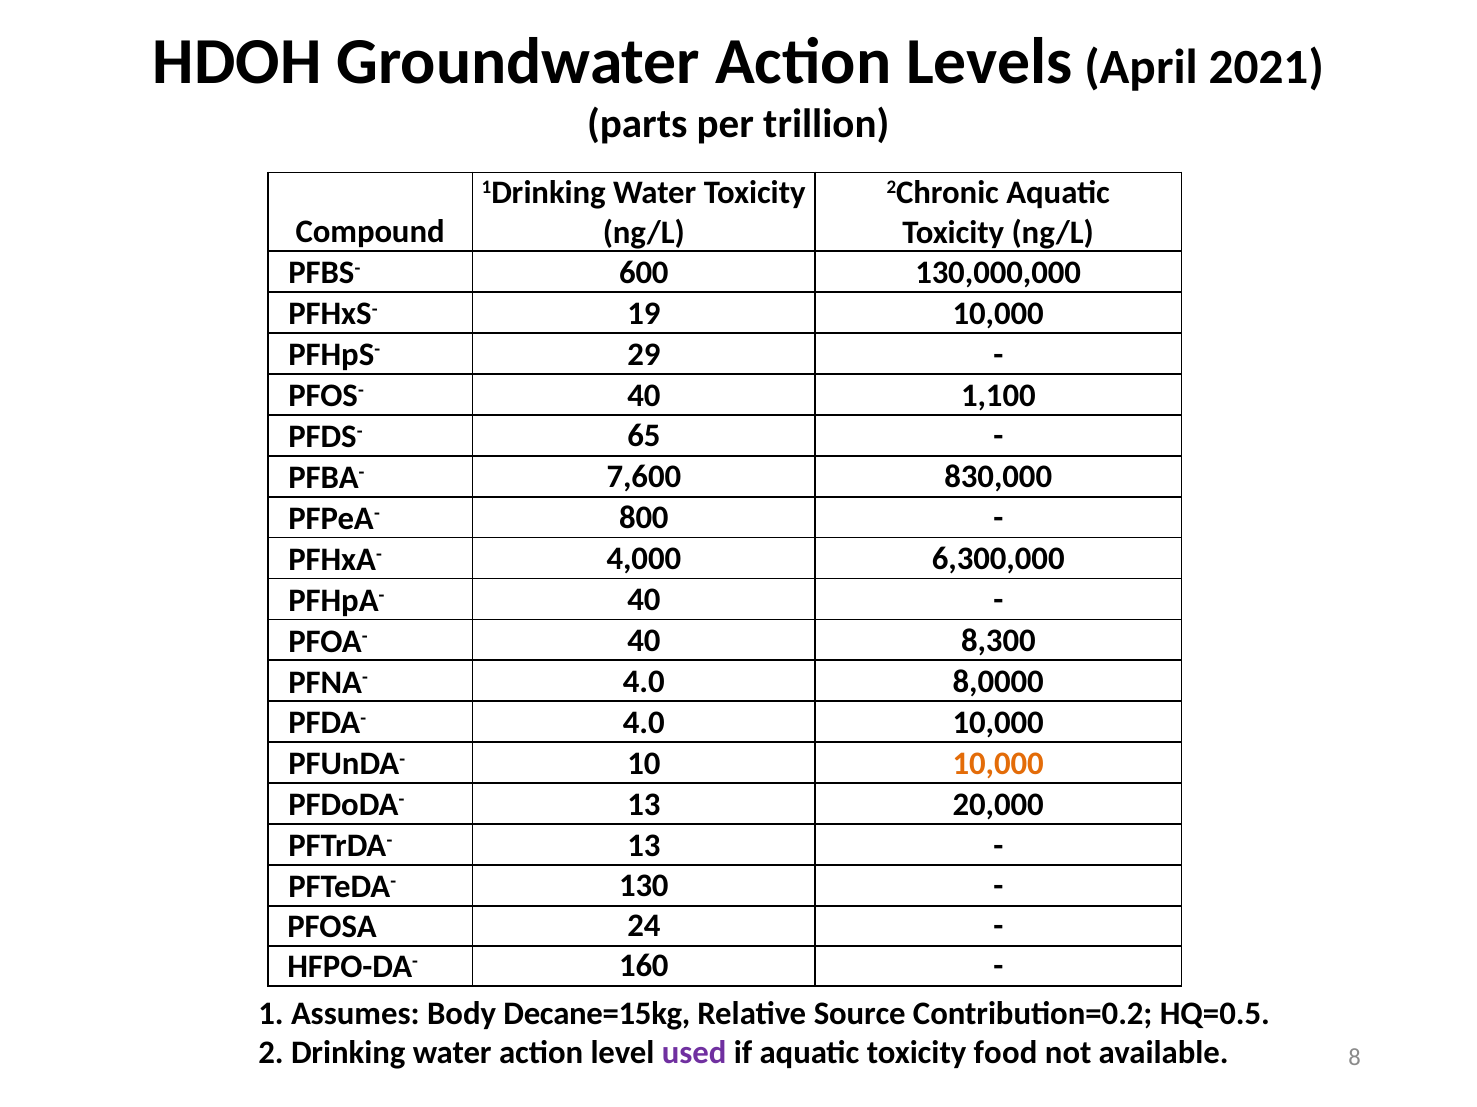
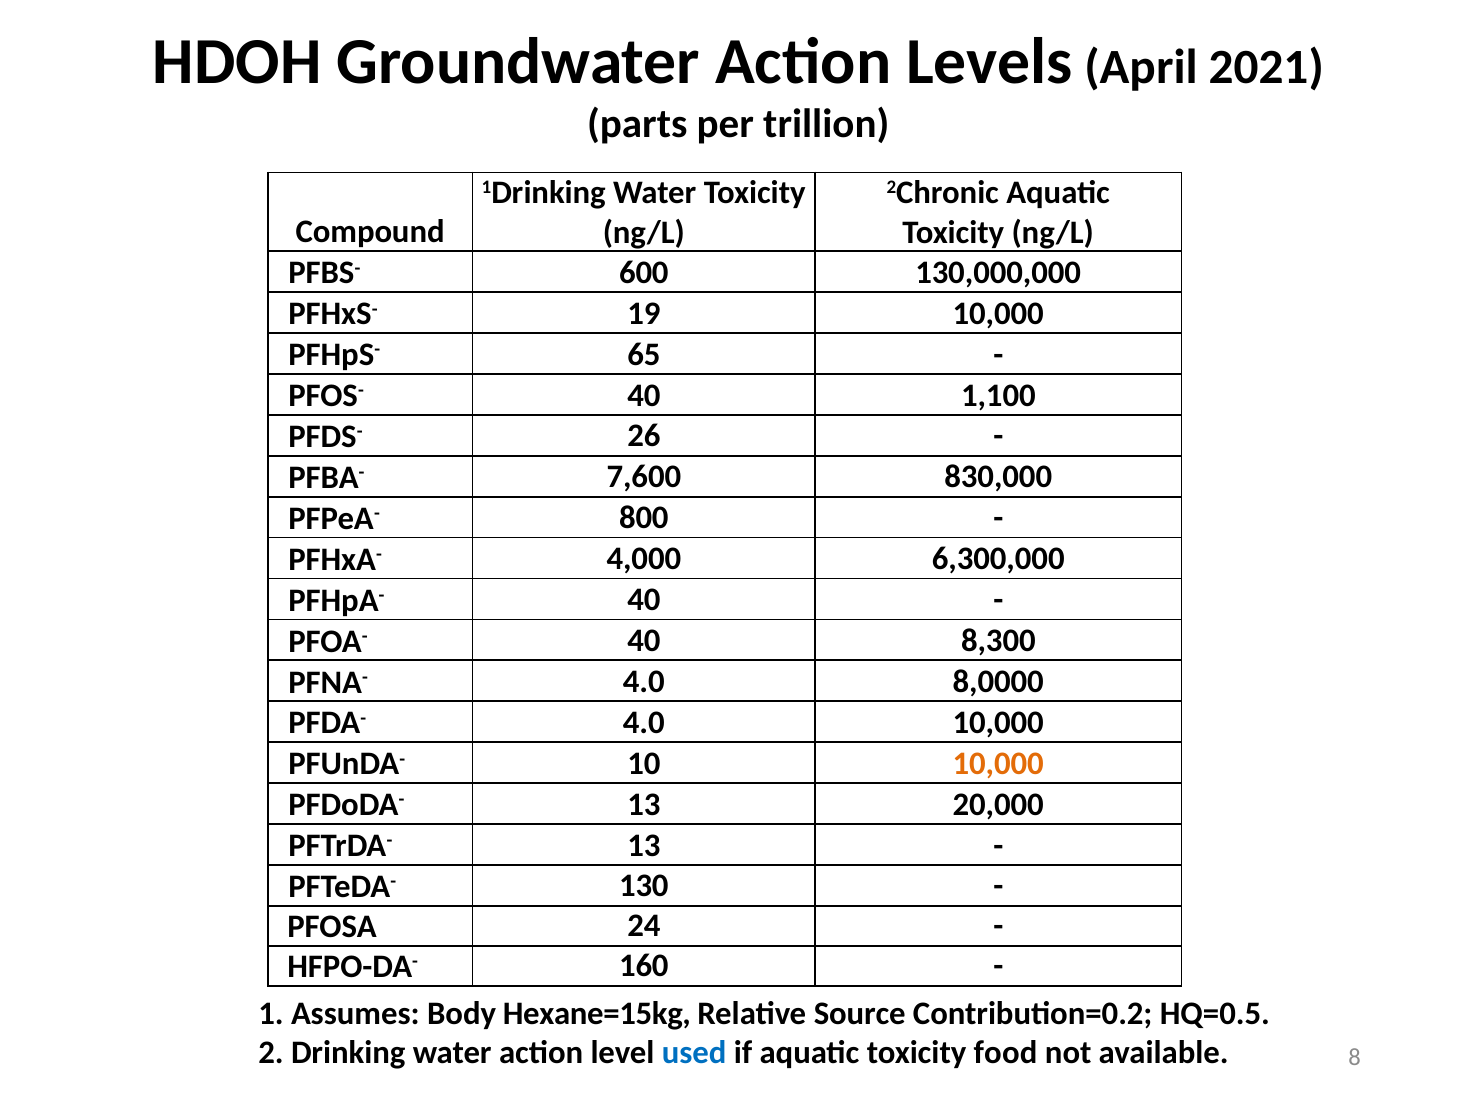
29: 29 -> 65
65: 65 -> 26
Decane=15kg: Decane=15kg -> Hexane=15kg
used colour: purple -> blue
